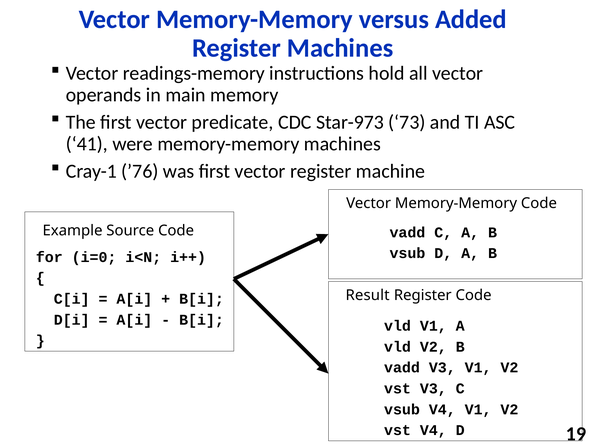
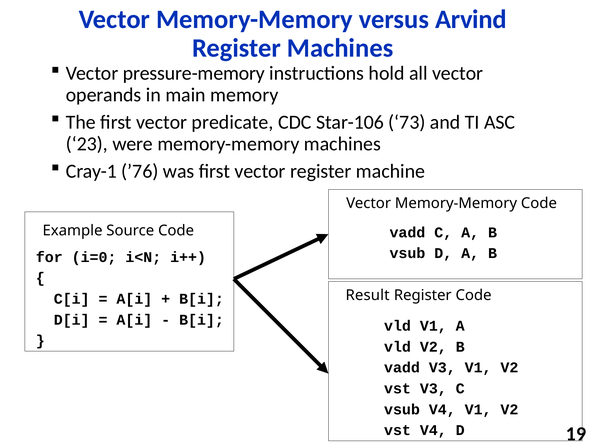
Added: Added -> Arvind
readings-memory: readings-memory -> pressure-memory
Star-973: Star-973 -> Star-106
41: 41 -> 23
